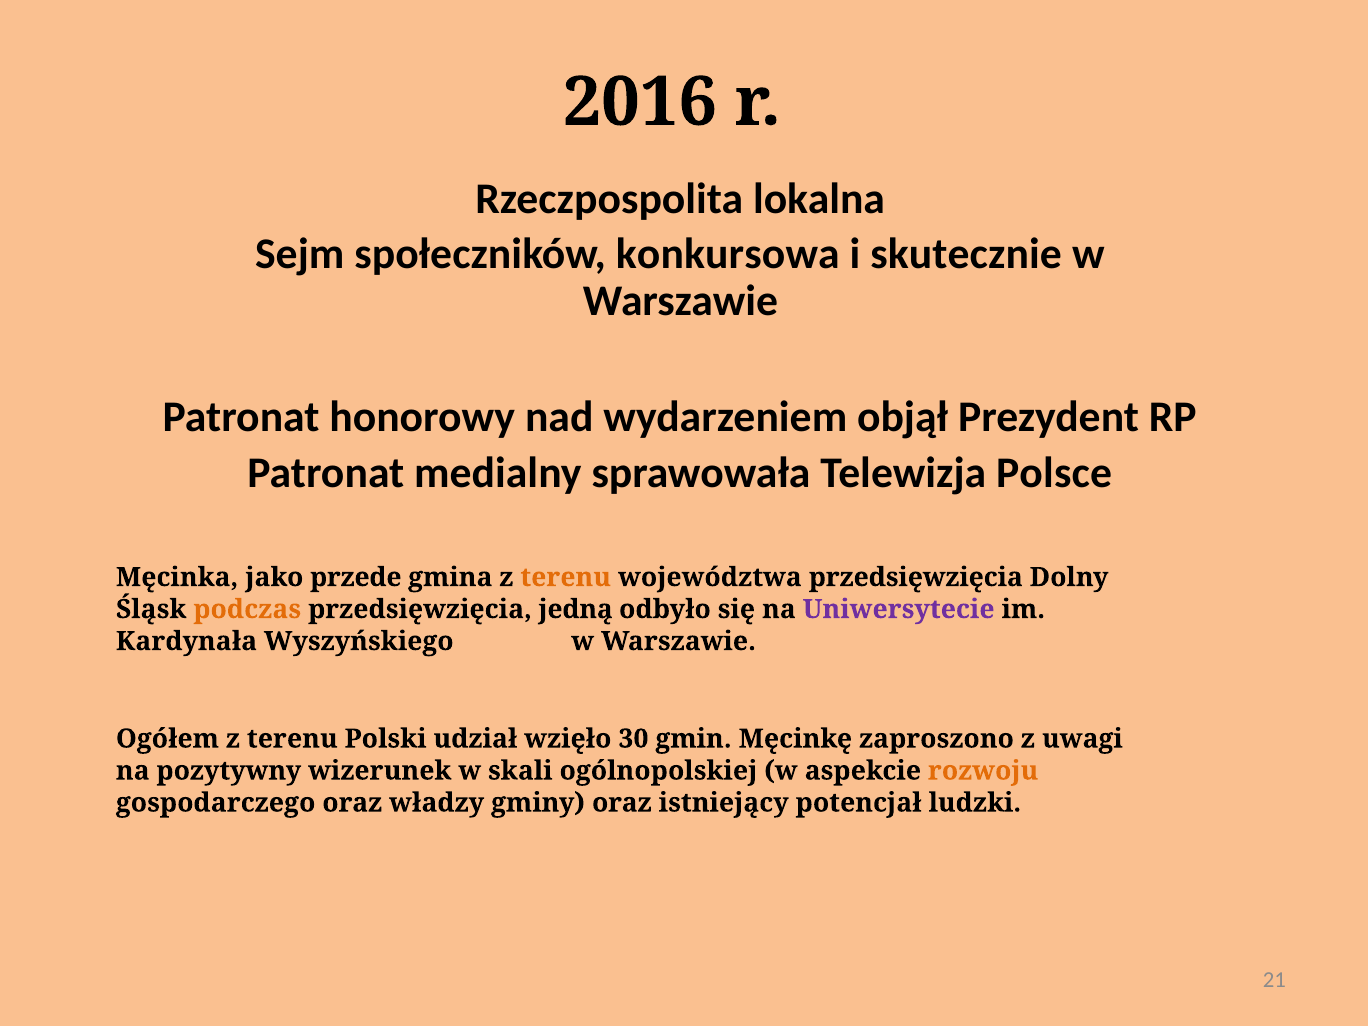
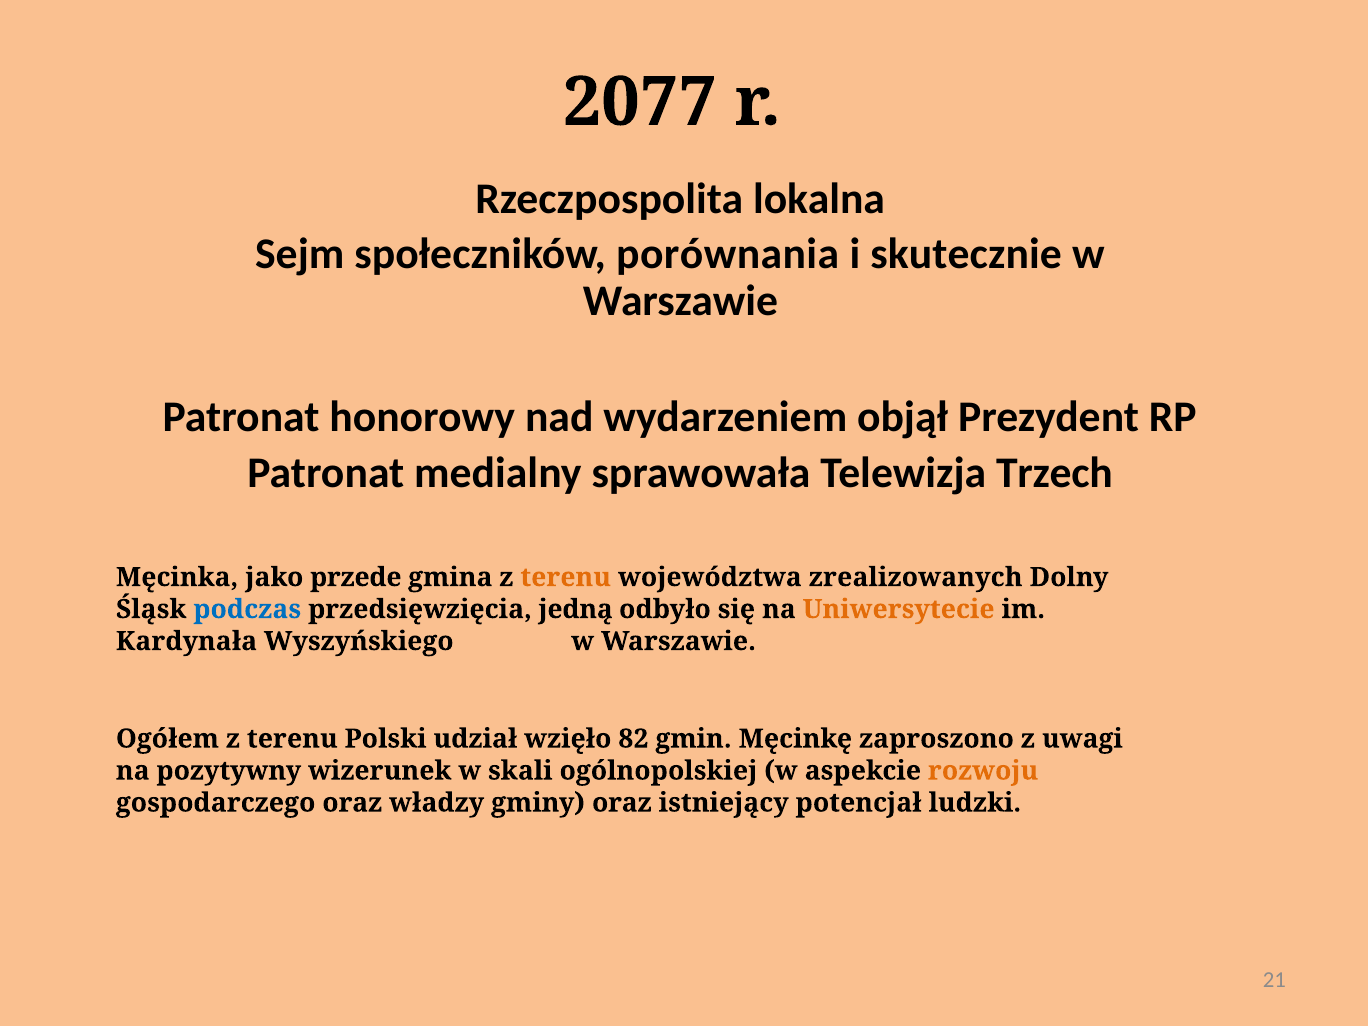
2016: 2016 -> 2077
konkursowa: konkursowa -> porównania
Polsce: Polsce -> Trzech
województwa przedsięwzięcia: przedsięwzięcia -> zrealizowanych
podczas colour: orange -> blue
Uniwersytecie colour: purple -> orange
30: 30 -> 82
